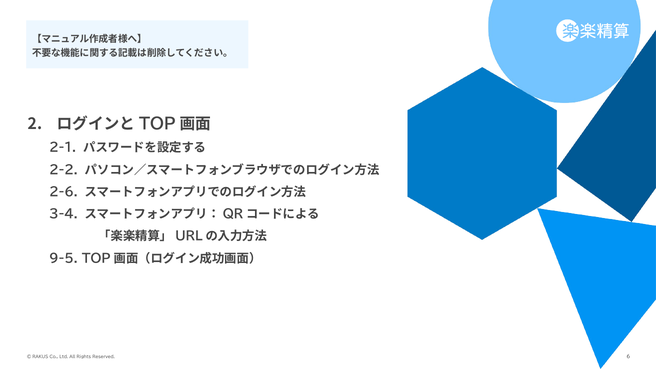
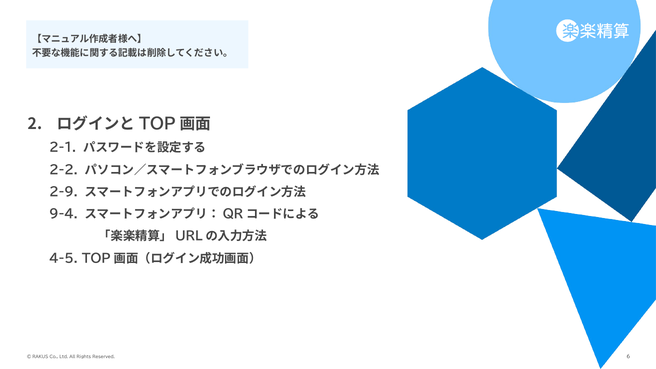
2-6: 2-6 -> 2-9
3-4: 3-4 -> 9-4
9-5: 9-5 -> 4-5
